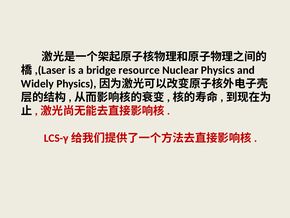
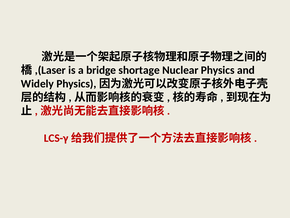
resource: resource -> shortage
